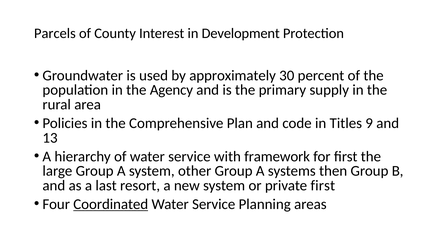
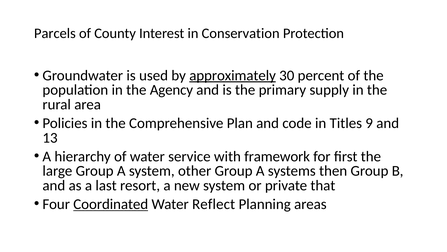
Development: Development -> Conservation
approximately underline: none -> present
private first: first -> that
Service at (214, 204): Service -> Reflect
